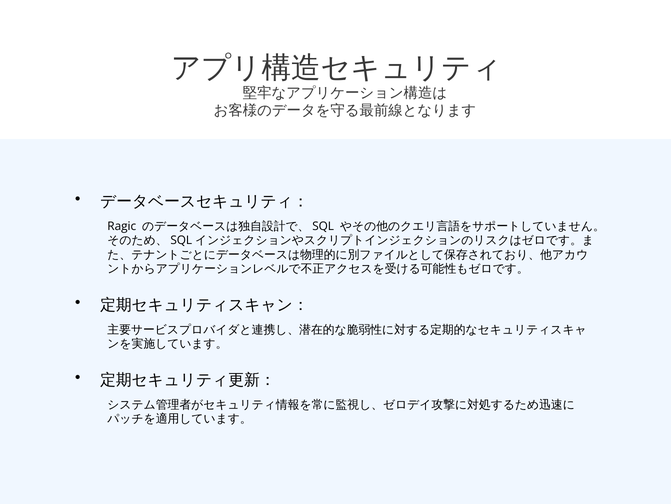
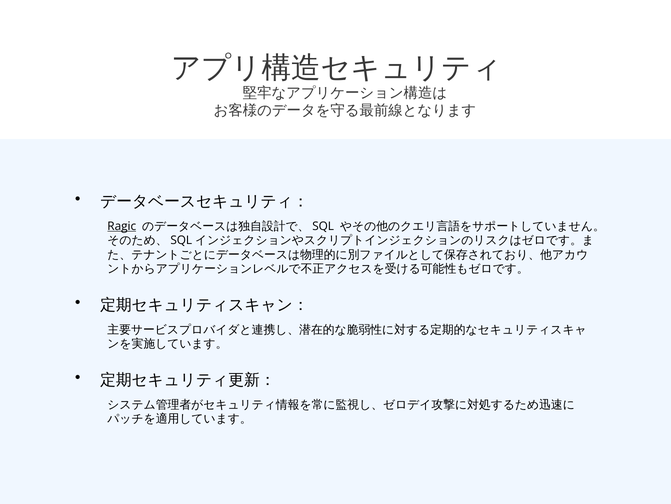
Ragic underline: none -> present
